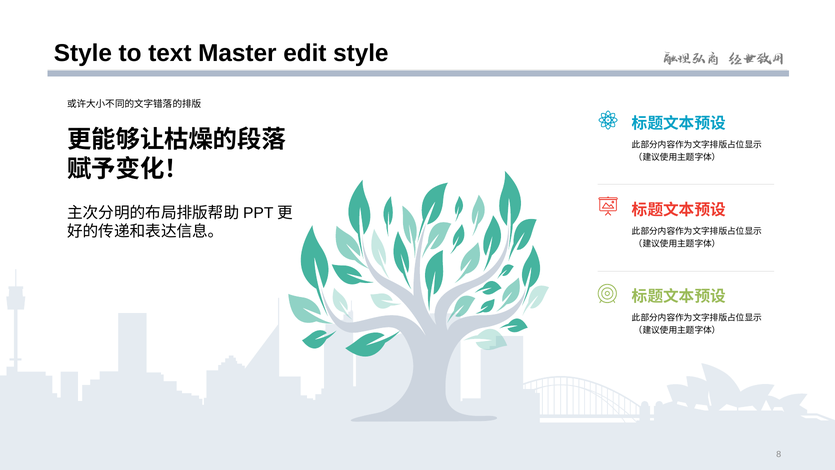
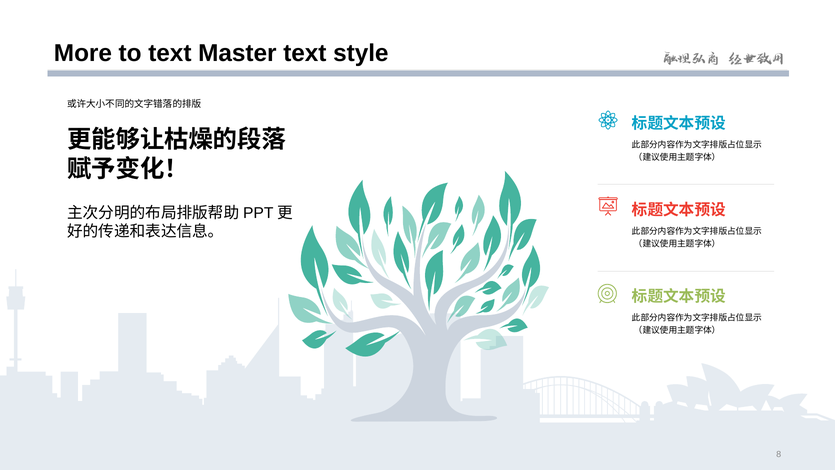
Style at (83, 53): Style -> More
Master edit: edit -> text
